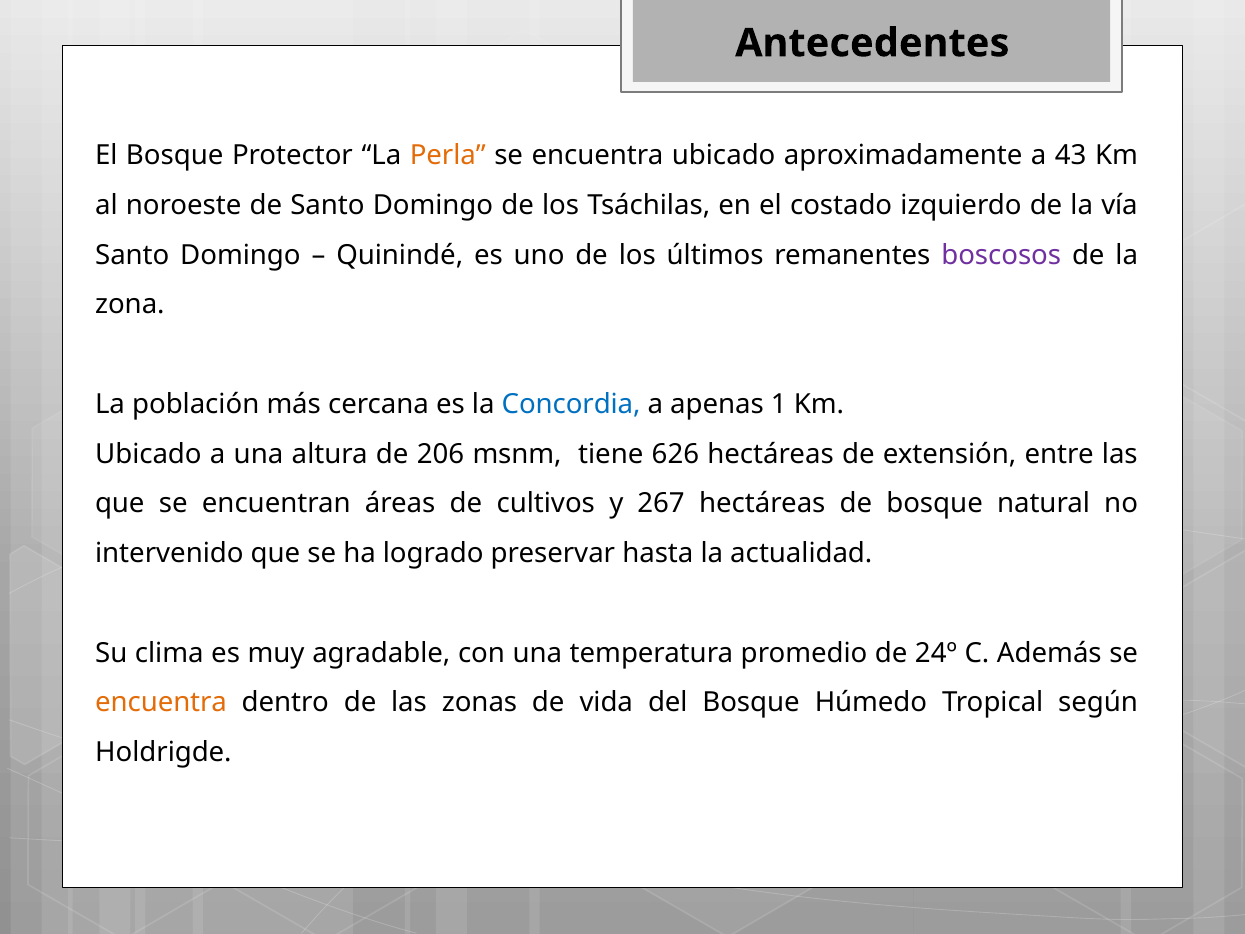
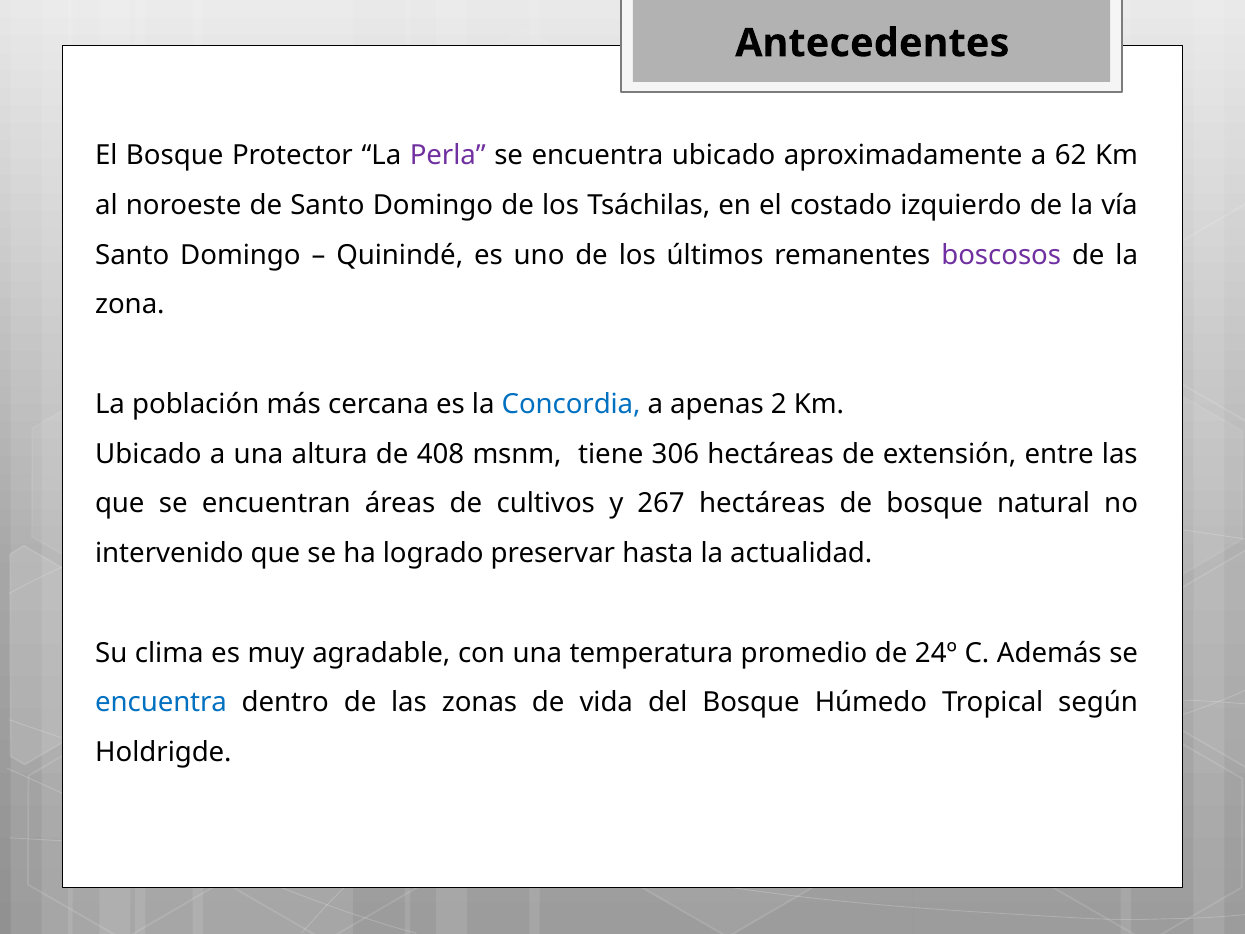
Perla colour: orange -> purple
43: 43 -> 62
1: 1 -> 2
206: 206 -> 408
626: 626 -> 306
encuentra at (161, 703) colour: orange -> blue
